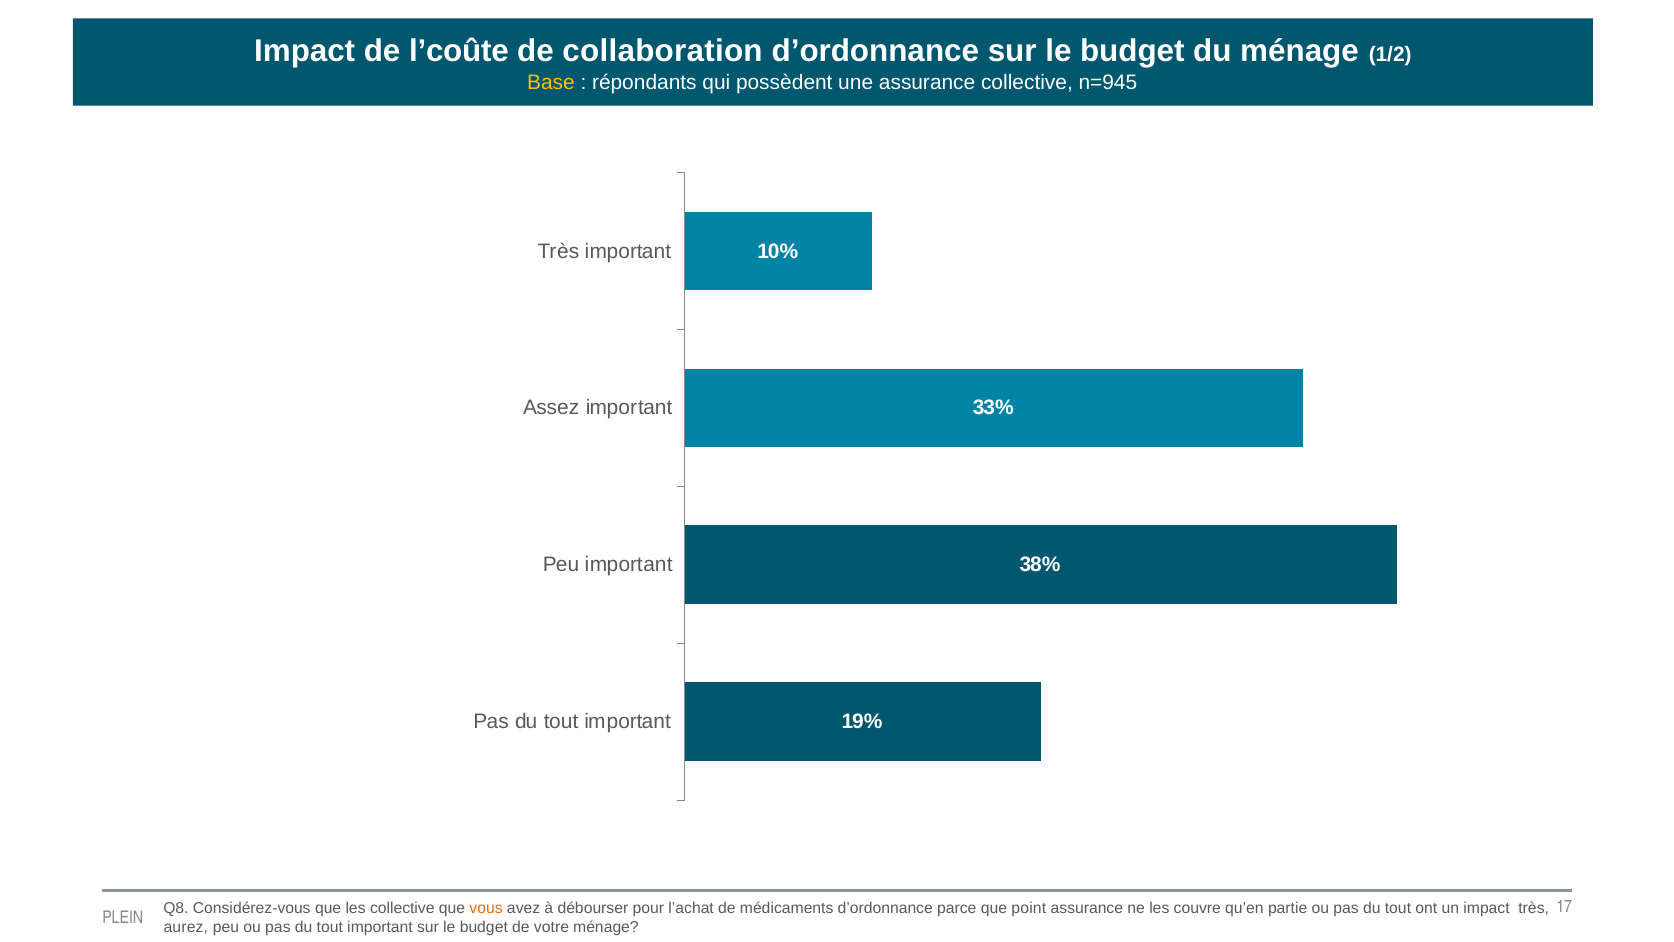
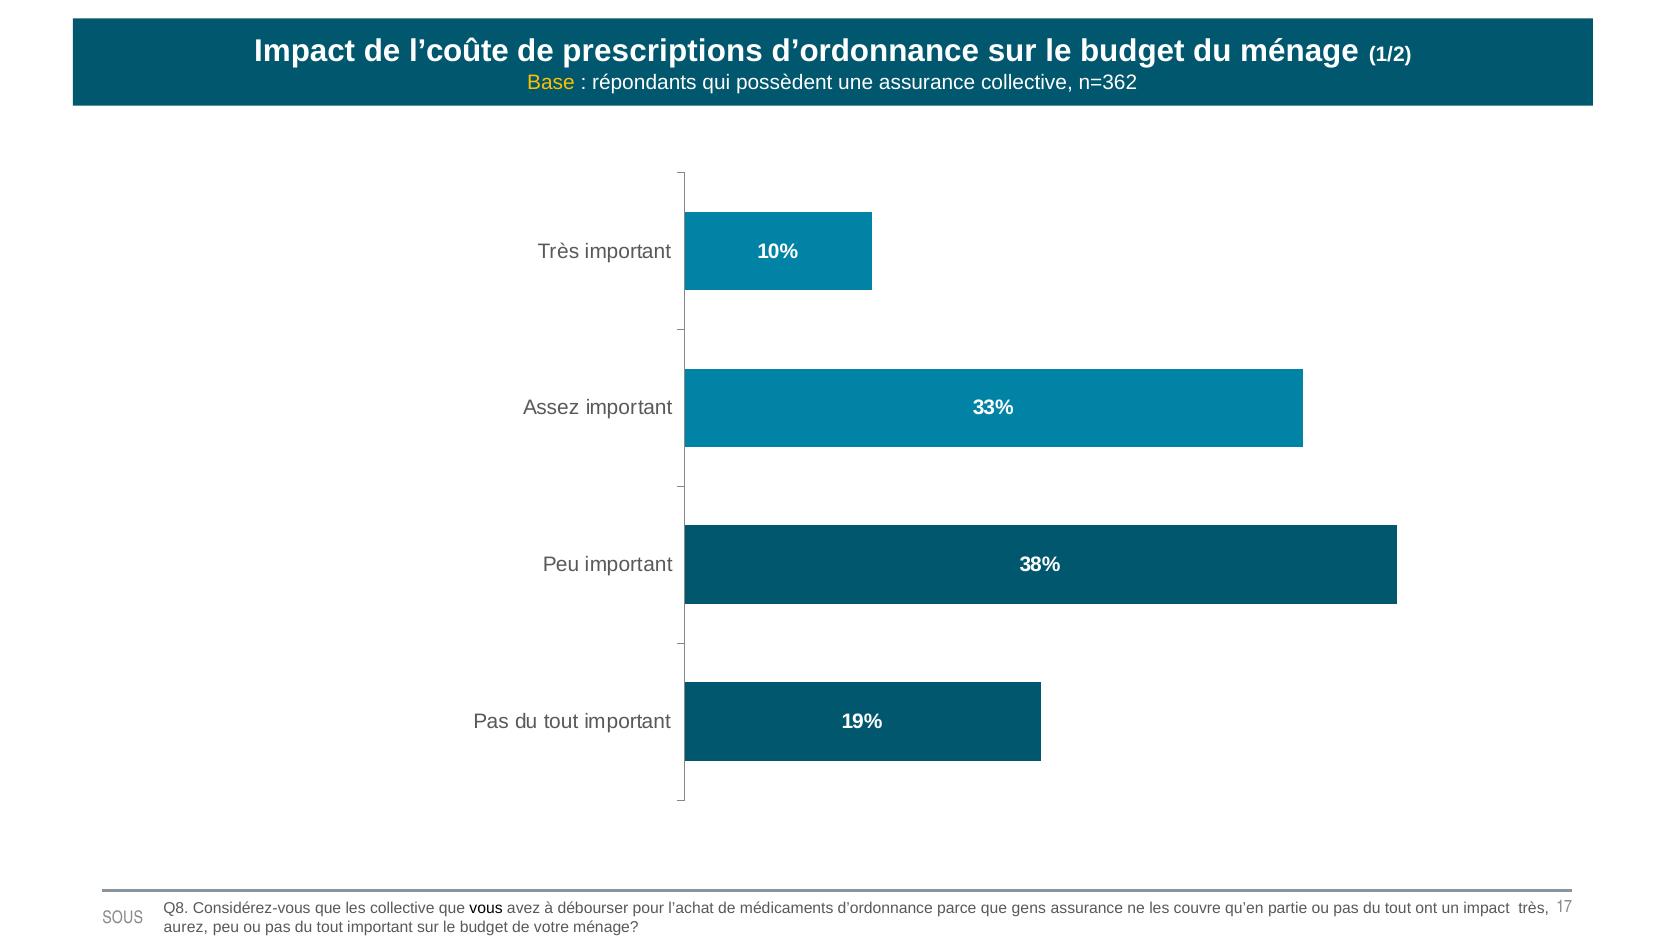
collaboration: collaboration -> prescriptions
n=945: n=945 -> n=362
vous colour: orange -> black
point: point -> gens
PLEIN: PLEIN -> SOUS
